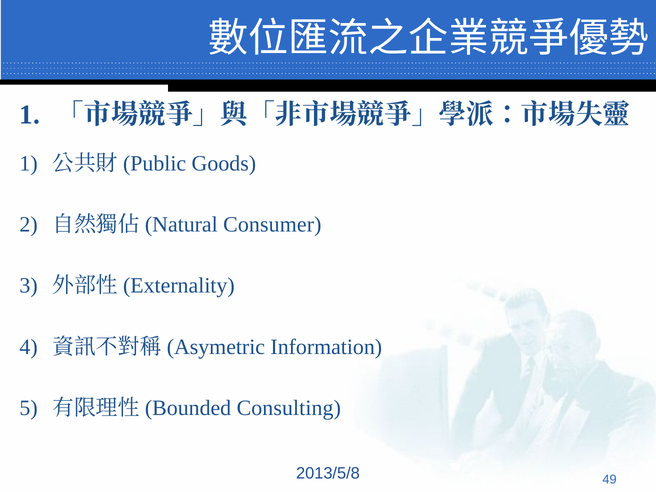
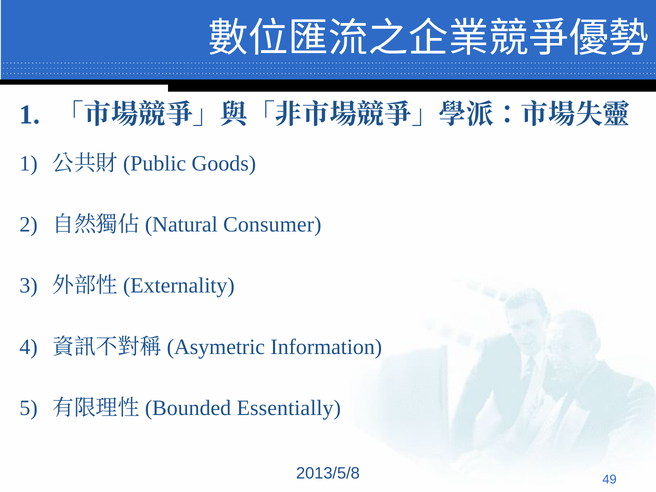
Consulting: Consulting -> Essentially
